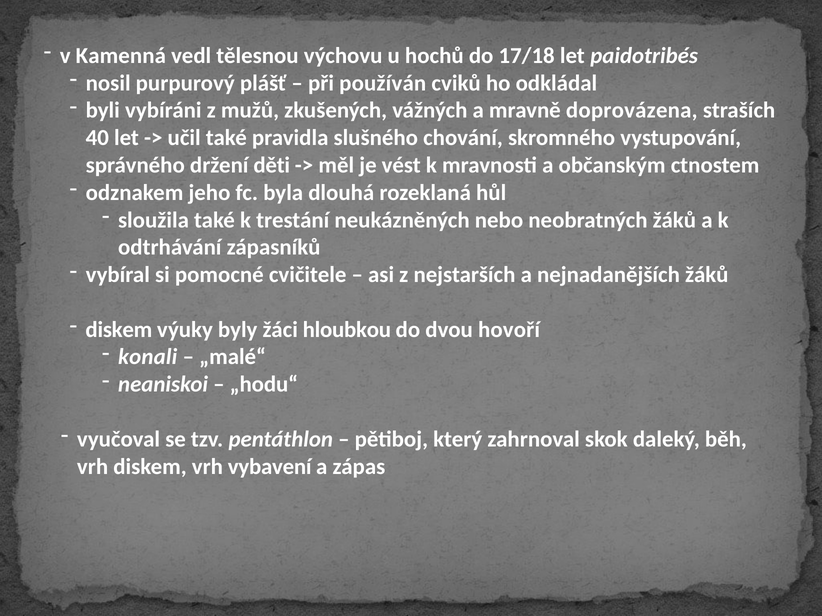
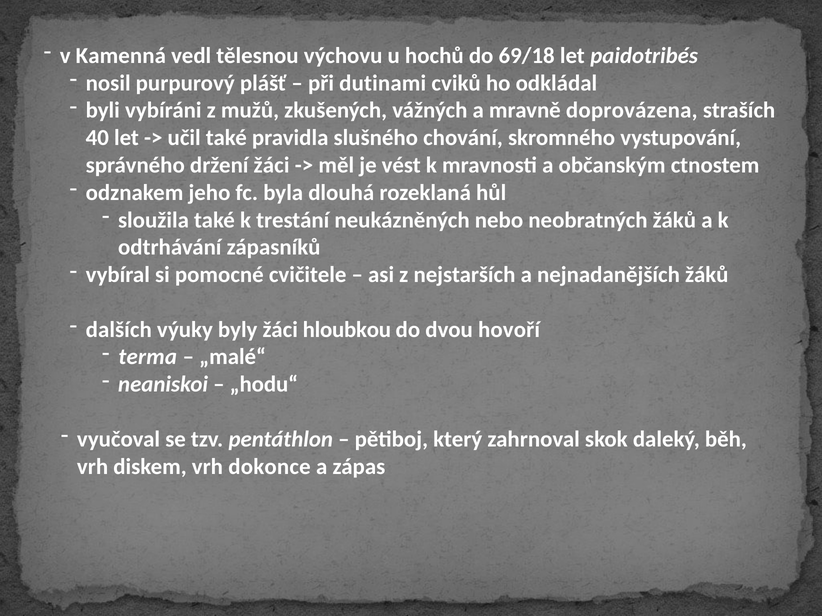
17/18: 17/18 -> 69/18
používán: používán -> dutinami
držení děti: děti -> žáci
diskem at (119, 330): diskem -> dalších
konali: konali -> terma
vybavení: vybavení -> dokonce
